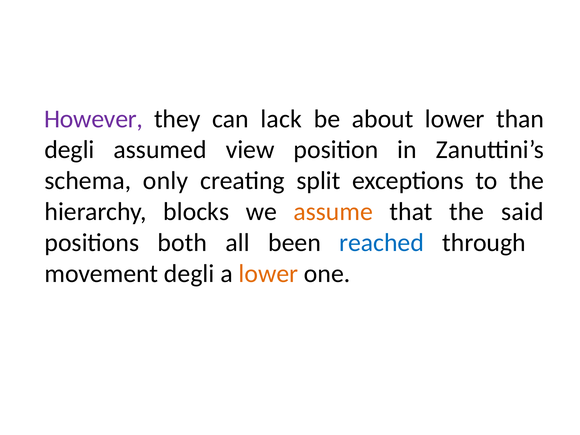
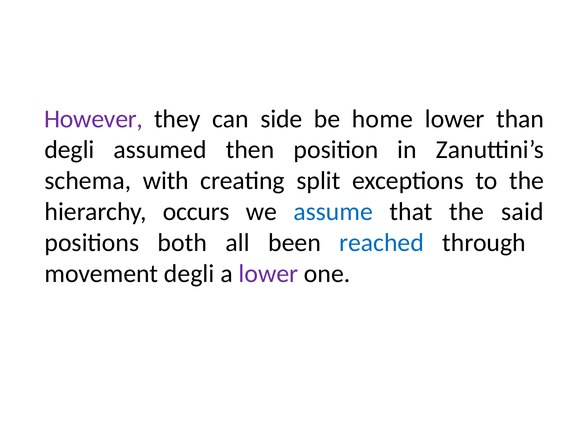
lack: lack -> side
about: about -> home
view: view -> then
only: only -> with
blocks: blocks -> occurs
assume colour: orange -> blue
lower at (268, 274) colour: orange -> purple
